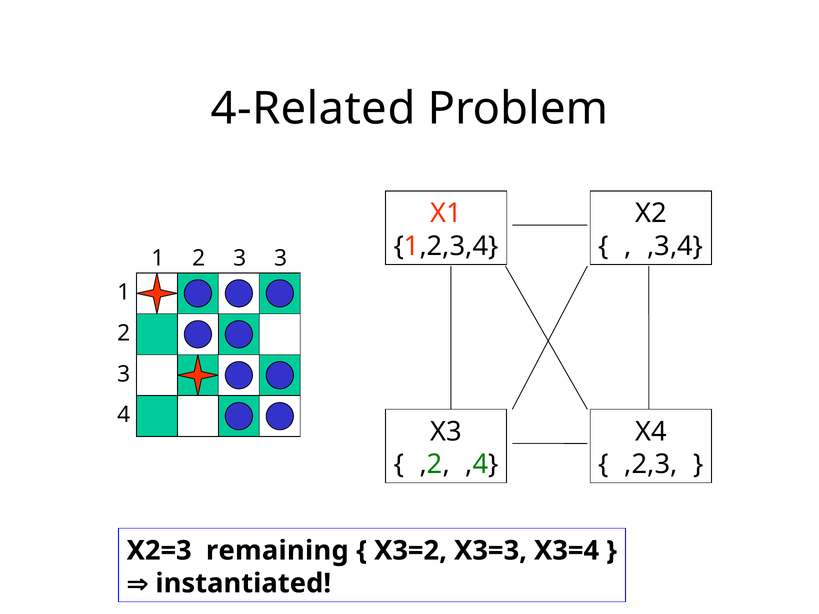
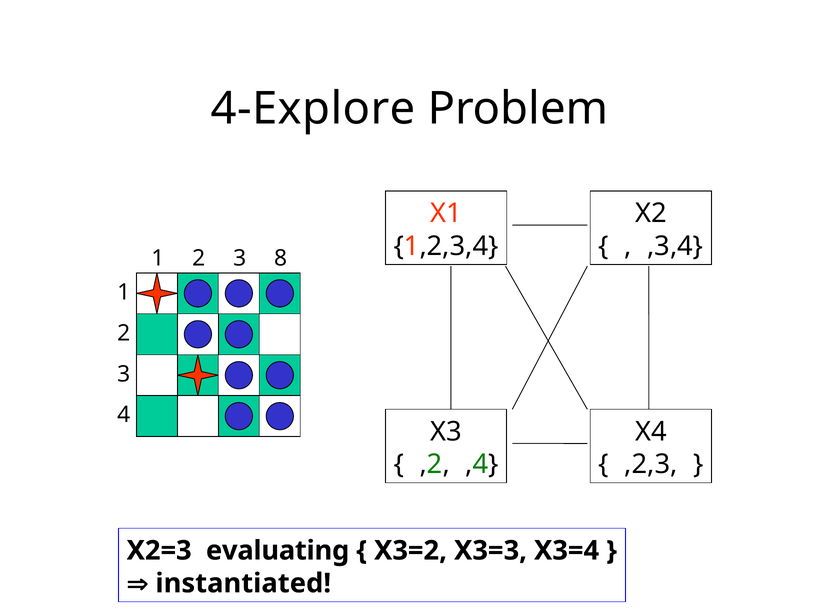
4-Related: 4-Related -> 4-Explore
2 3: 3 -> 8
remaining: remaining -> evaluating
